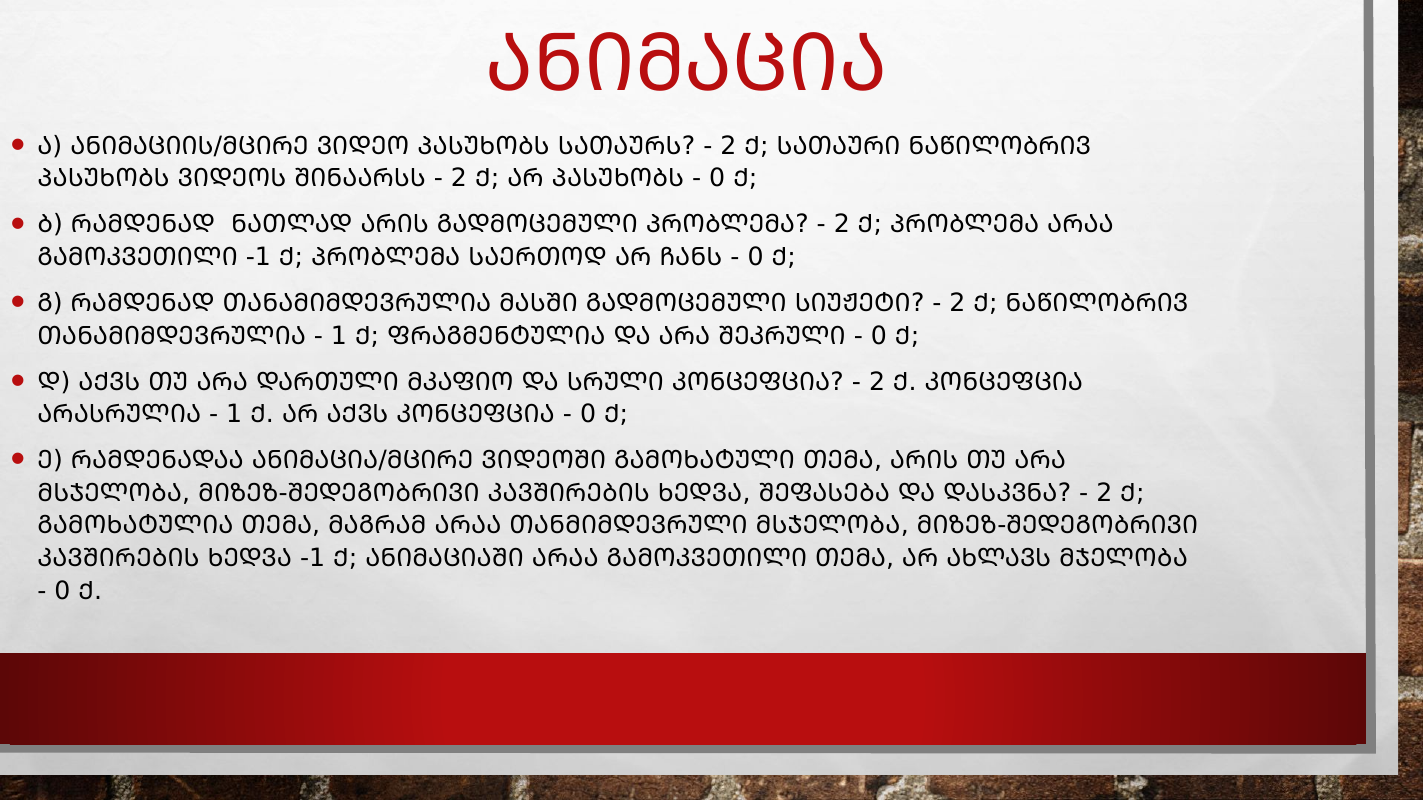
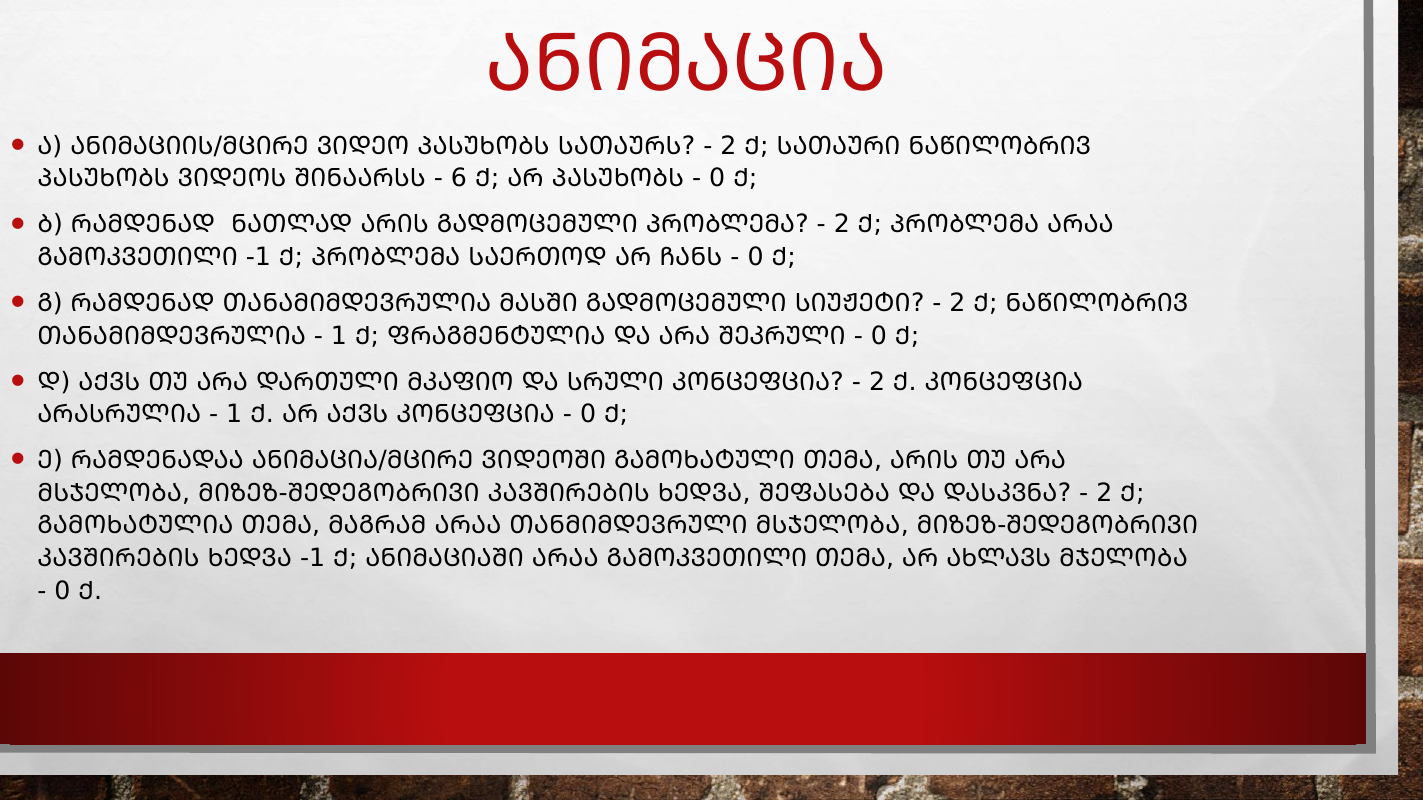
2 at (459, 179): 2 -> 6
